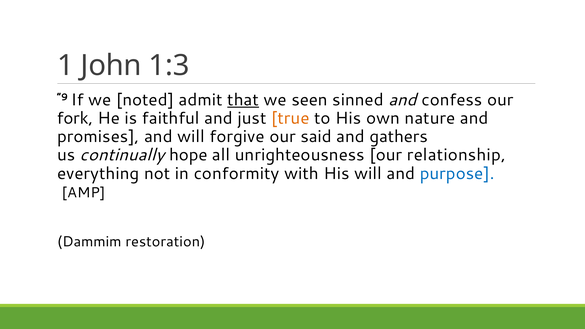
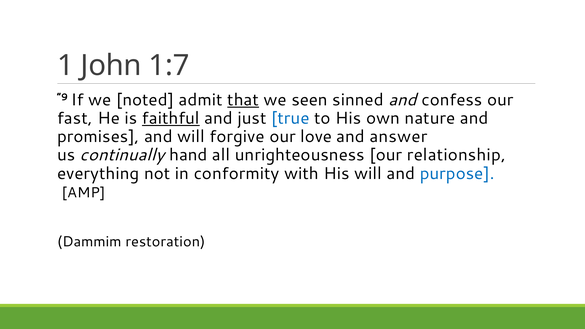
1:3: 1:3 -> 1:7
fork: fork -> fast
faithful underline: none -> present
true colour: orange -> blue
said: said -> love
gathers: gathers -> answer
hope: hope -> hand
